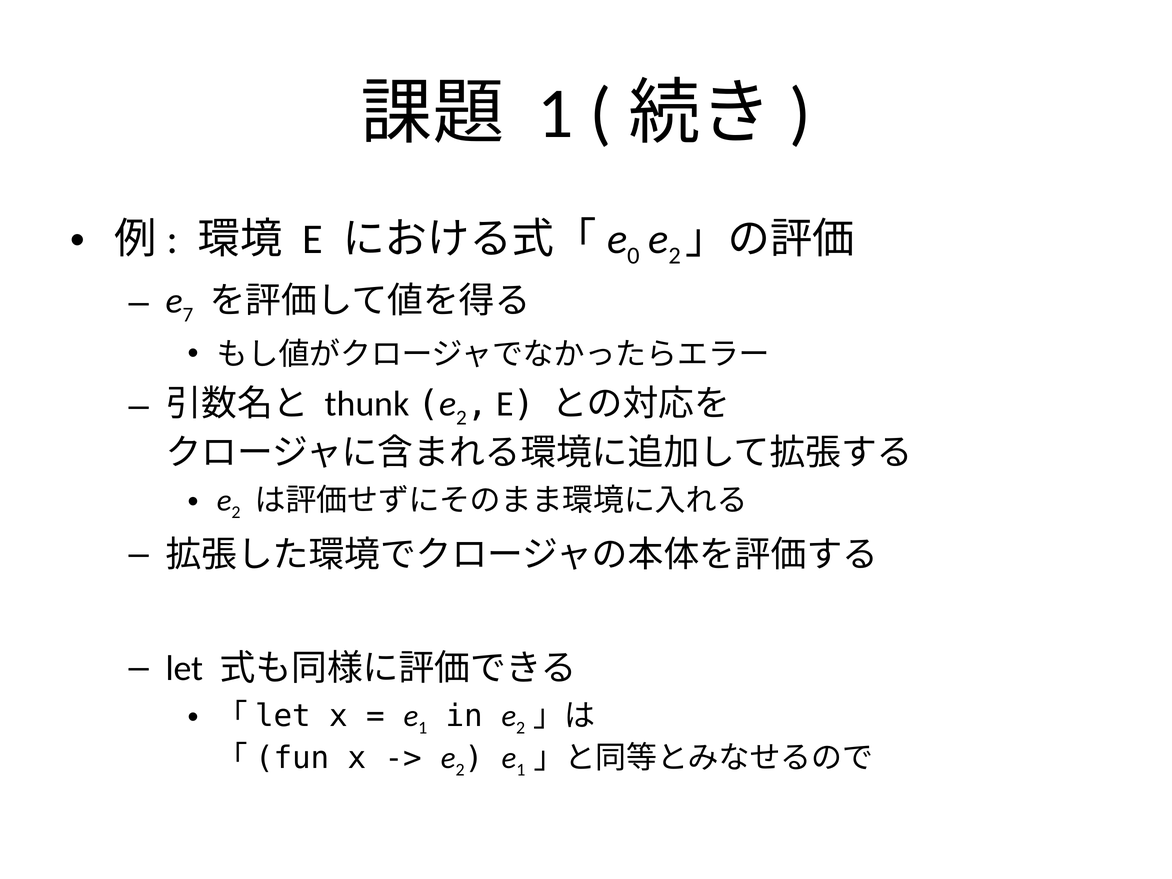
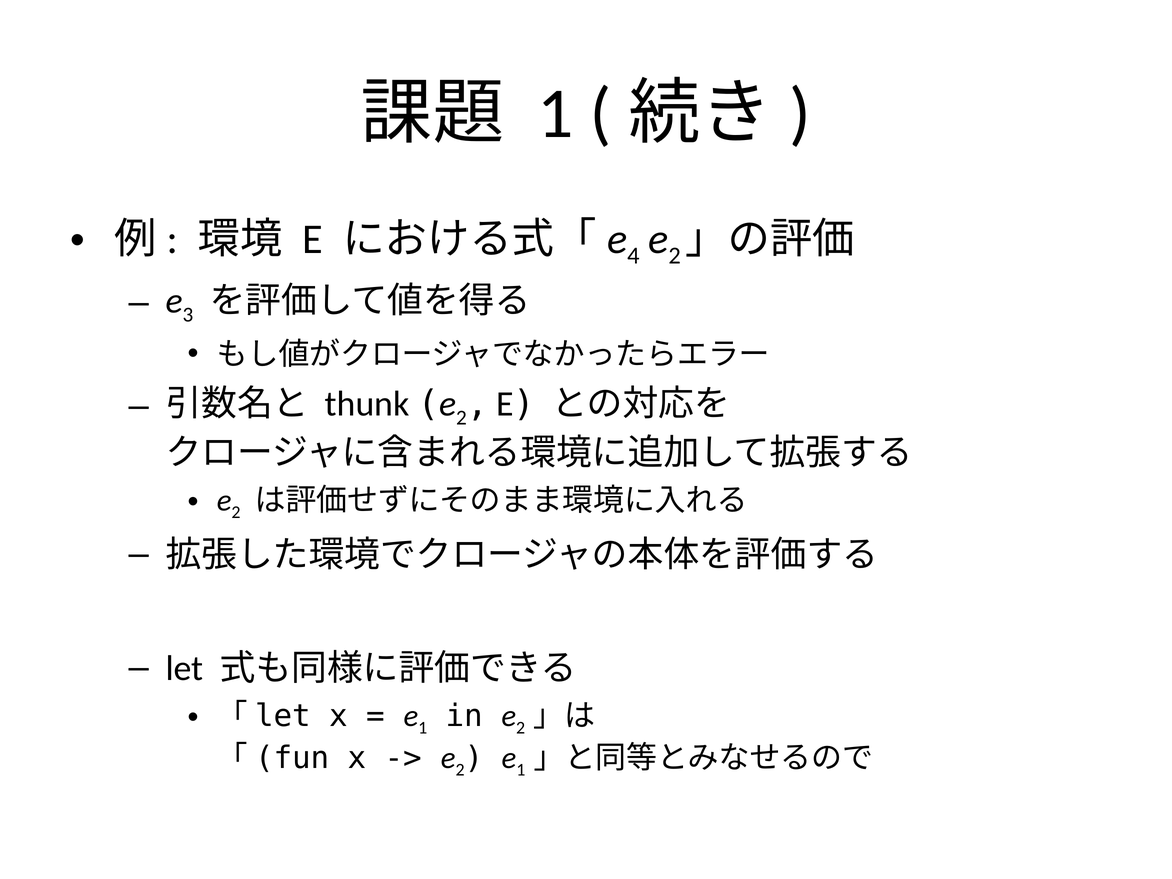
0: 0 -> 4
7: 7 -> 3
